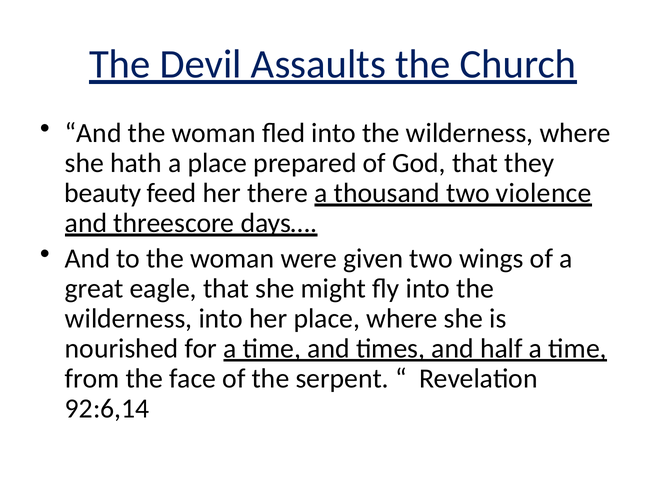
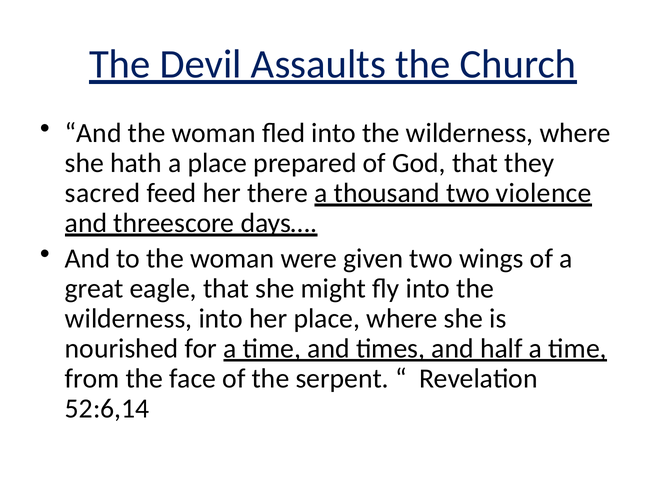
beauty: beauty -> sacred
92:6,14: 92:6,14 -> 52:6,14
